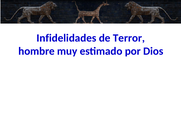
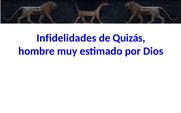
Terror: Terror -> Quizás
